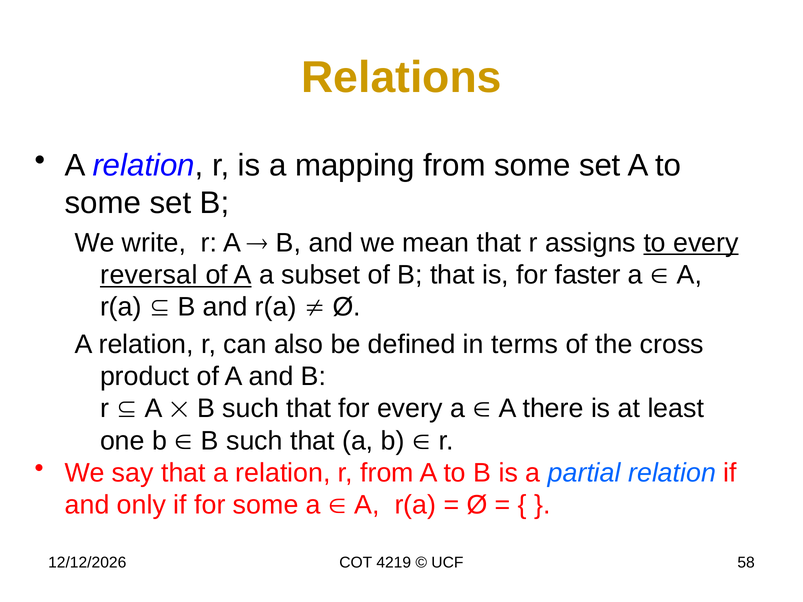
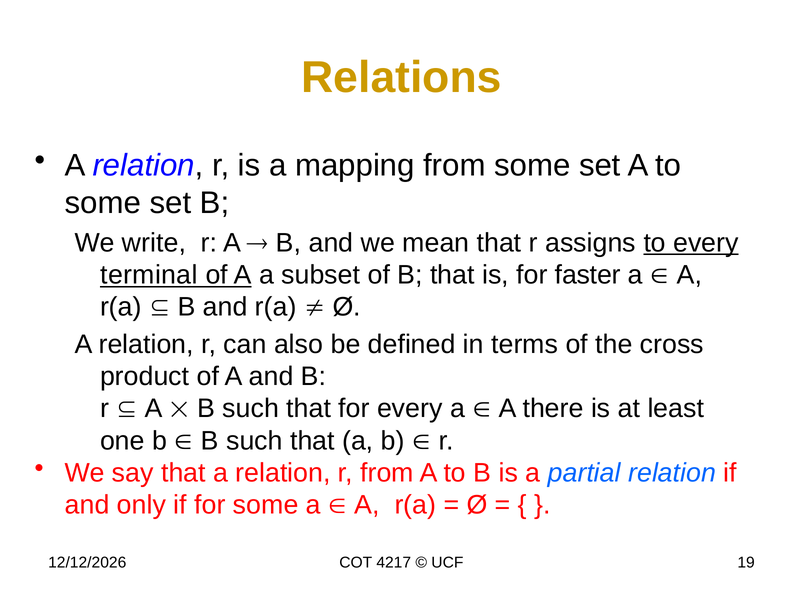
reversal: reversal -> terminal
4219: 4219 -> 4217
58: 58 -> 19
